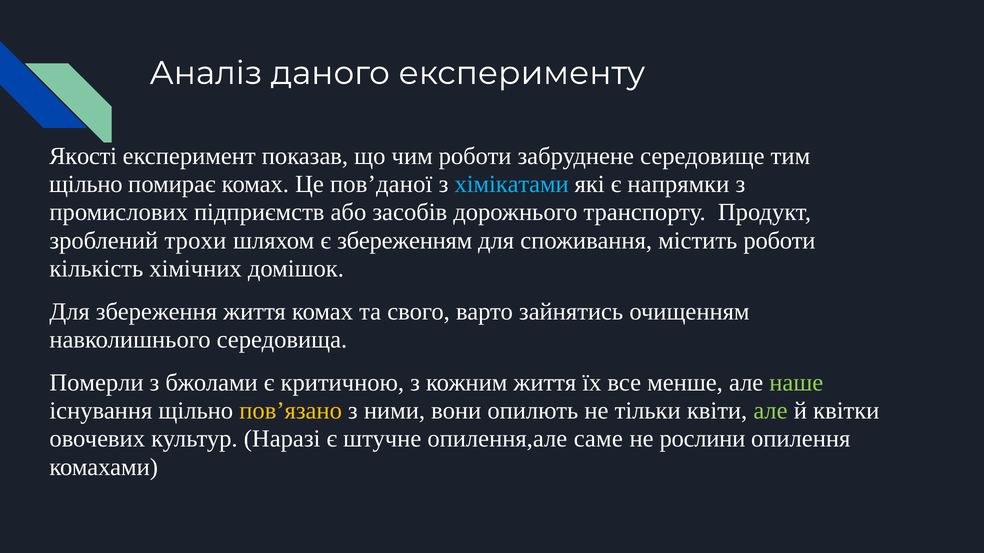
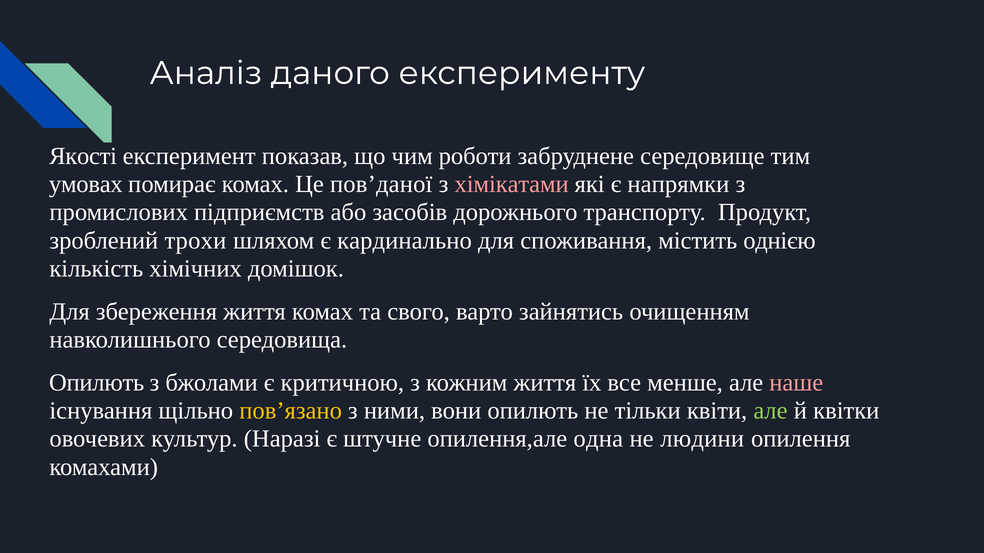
щільно at (86, 184): щільно -> умовах
хімікатами colour: light blue -> pink
збереженням: збереженням -> кардинально
містить роботи: роботи -> однією
Померли at (97, 383): Померли -> Опилють
наше colour: light green -> pink
саме: саме -> одна
рослини: рослини -> людини
